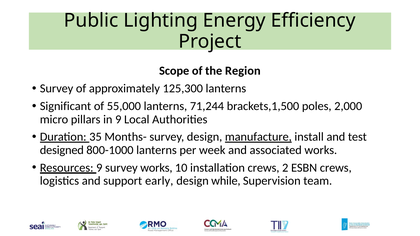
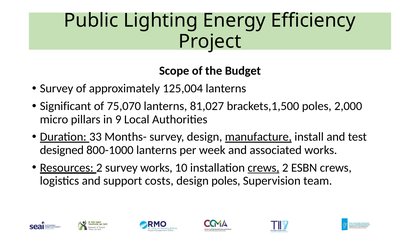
Region: Region -> Budget
125,300: 125,300 -> 125,004
55,000: 55,000 -> 75,070
71,244: 71,244 -> 81,027
35: 35 -> 33
Resources 9: 9 -> 2
crews at (264, 168) underline: none -> present
early: early -> costs
design while: while -> poles
